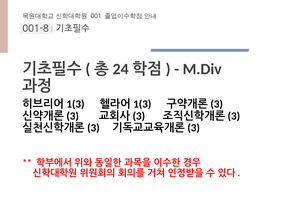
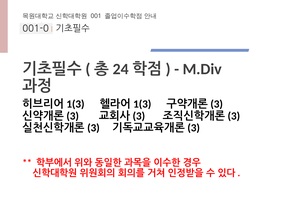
001-8: 001-8 -> 001-0
